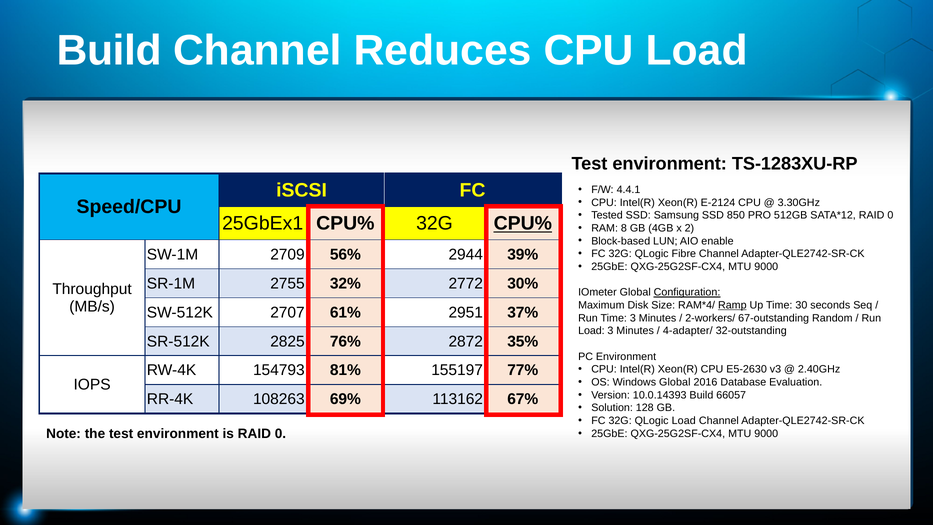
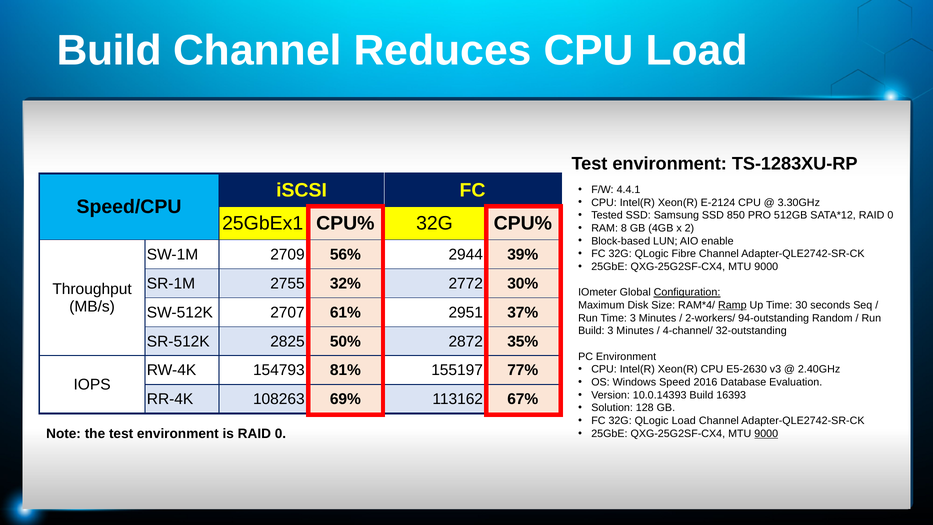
CPU% at (523, 223) underline: present -> none
67-outstanding: 67-outstanding -> 94-outstanding
Load at (591, 331): Load -> Build
4-adapter/: 4-adapter/ -> 4-channel/
76%: 76% -> 50%
Windows Global: Global -> Speed
66057: 66057 -> 16393
9000 at (766, 433) underline: none -> present
